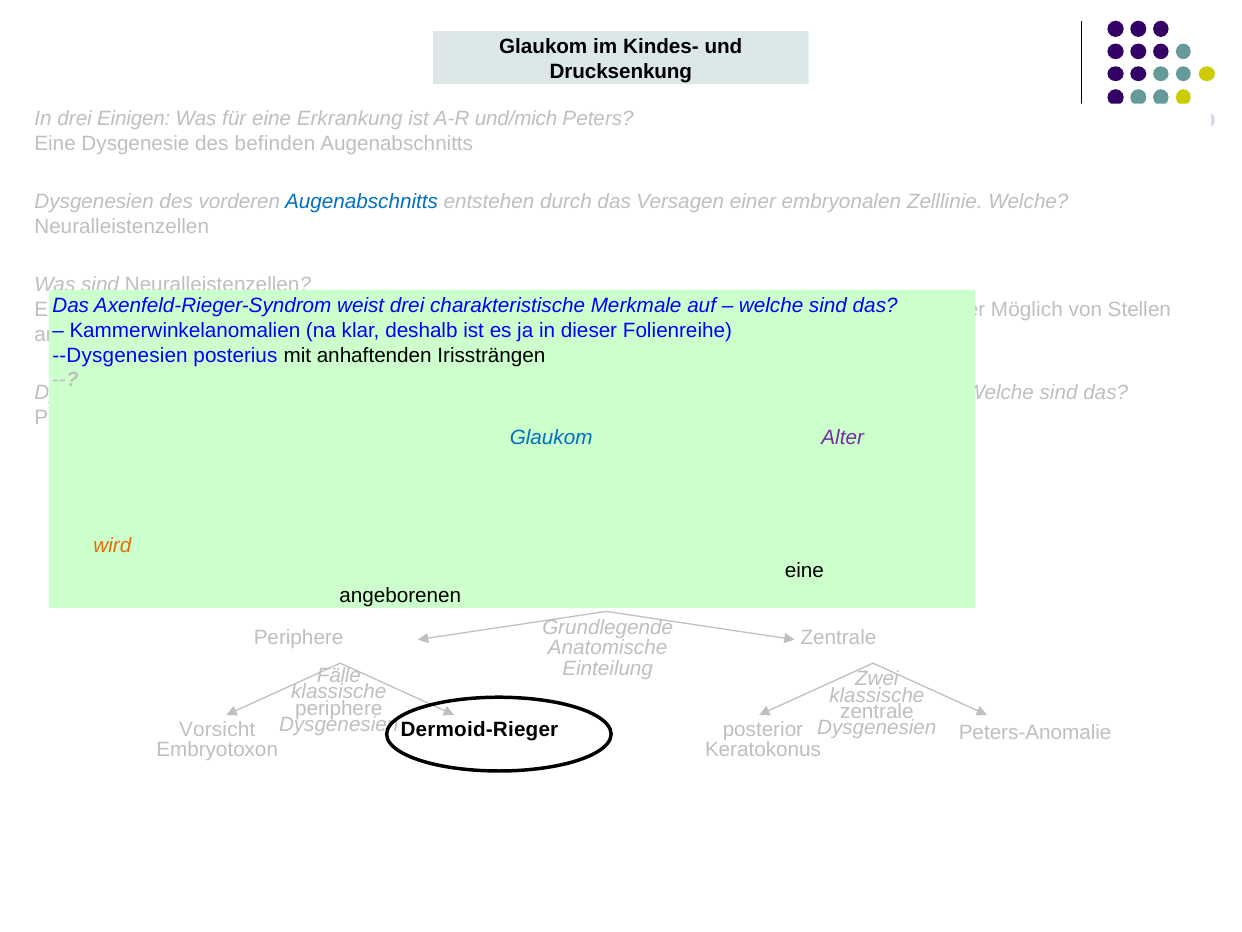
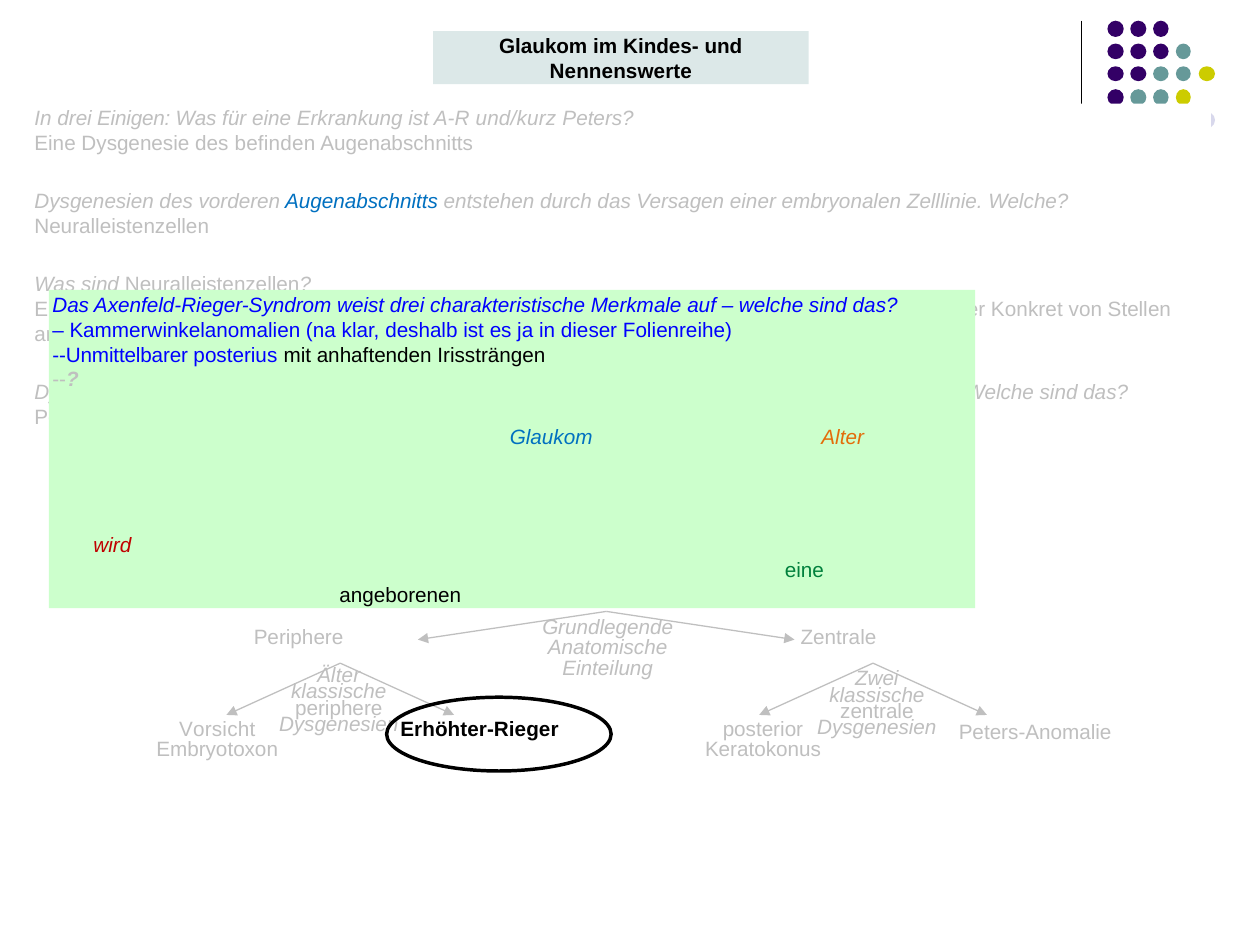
Drucksenkung: Drucksenkung -> Nennenswerte
und/mich: und/mich -> und/kurz
Möglich: Möglich -> Konkret
--Dysgenesien: --Dysgenesien -> --Unmittelbarer
Alter colour: purple -> orange
wird at (112, 545) colour: orange -> red
eine at (804, 570) colour: black -> green
Fälle: Fälle -> Älter
Dermoid-Rieger: Dermoid-Rieger -> Erhöhter-Rieger
